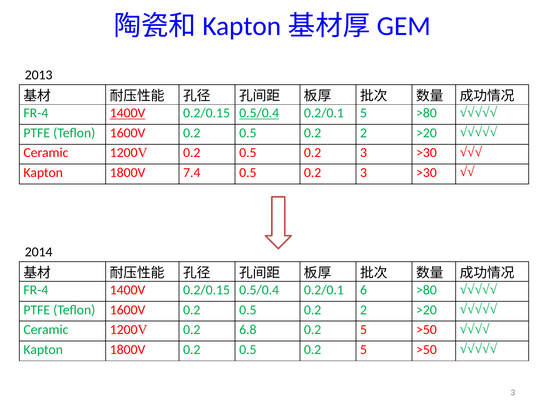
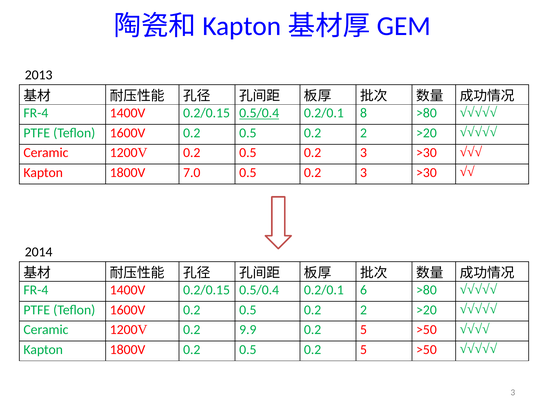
1400V at (128, 113) underline: present -> none
0.2/0.1 5: 5 -> 8
7.4: 7.4 -> 7.0
6.8: 6.8 -> 9.9
